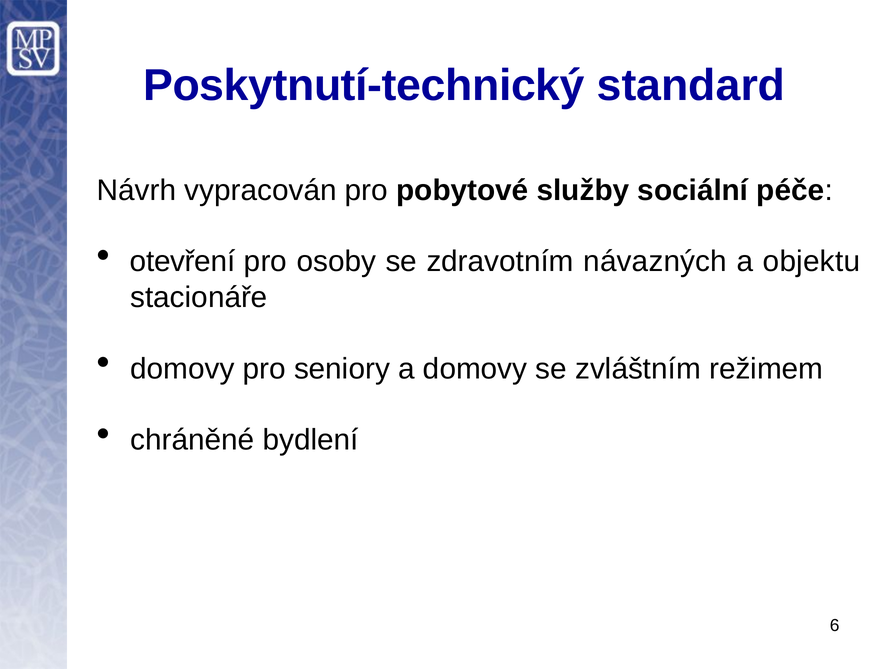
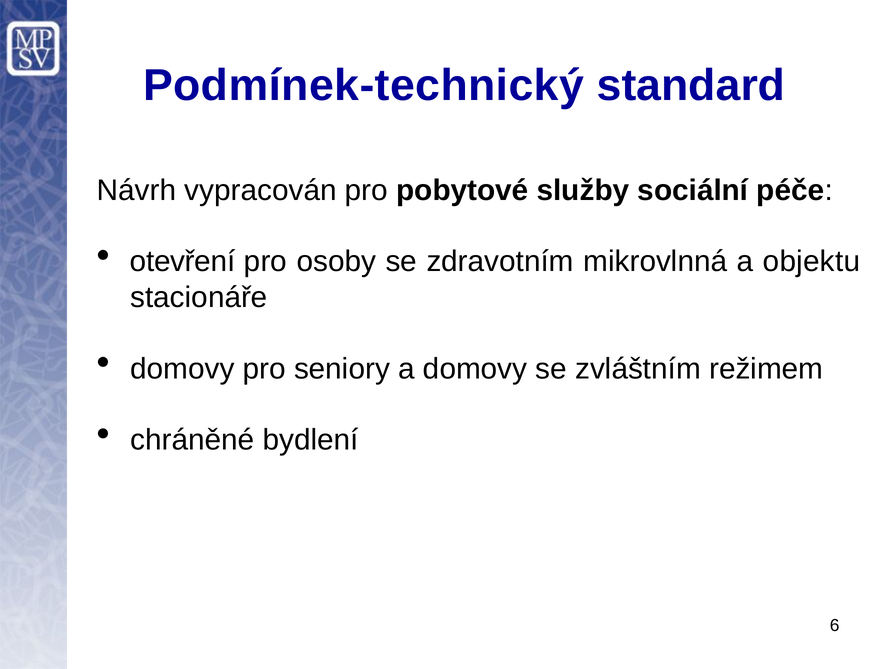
Poskytnutí-technický: Poskytnutí-technický -> Podmínek-technický
návazných: návazných -> mikrovlnná
